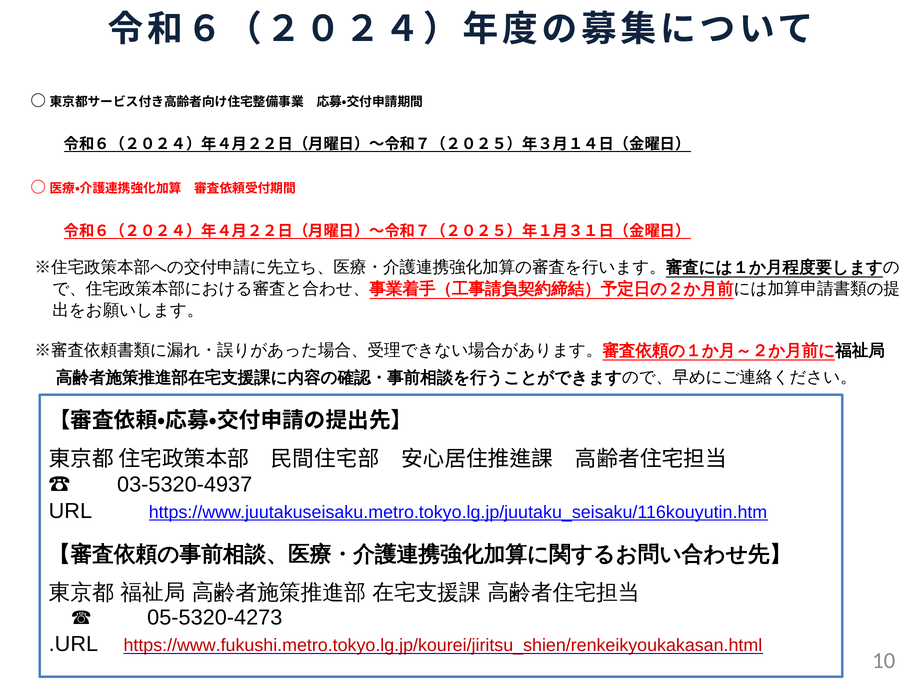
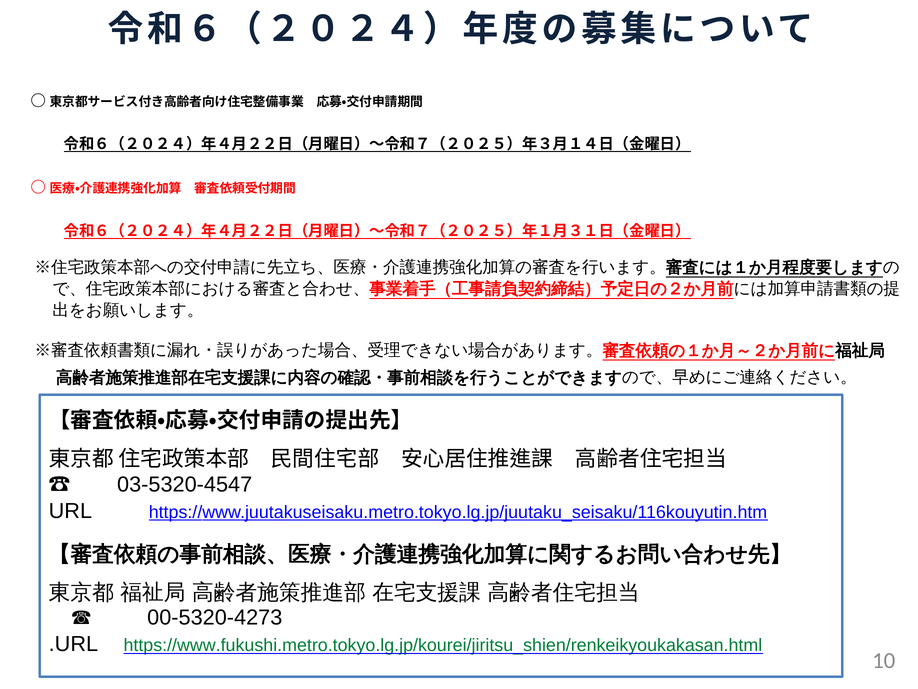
03-5320-4937: 03-5320-4937 -> 03-5320-4547
05-5320-4273: 05-5320-4273 -> 00-5320-4273
https://www.fukushi.metro.tokyo.lg.jp/kourei/jiritsu_shien/renkeikyoukakasan.html colour: red -> green
